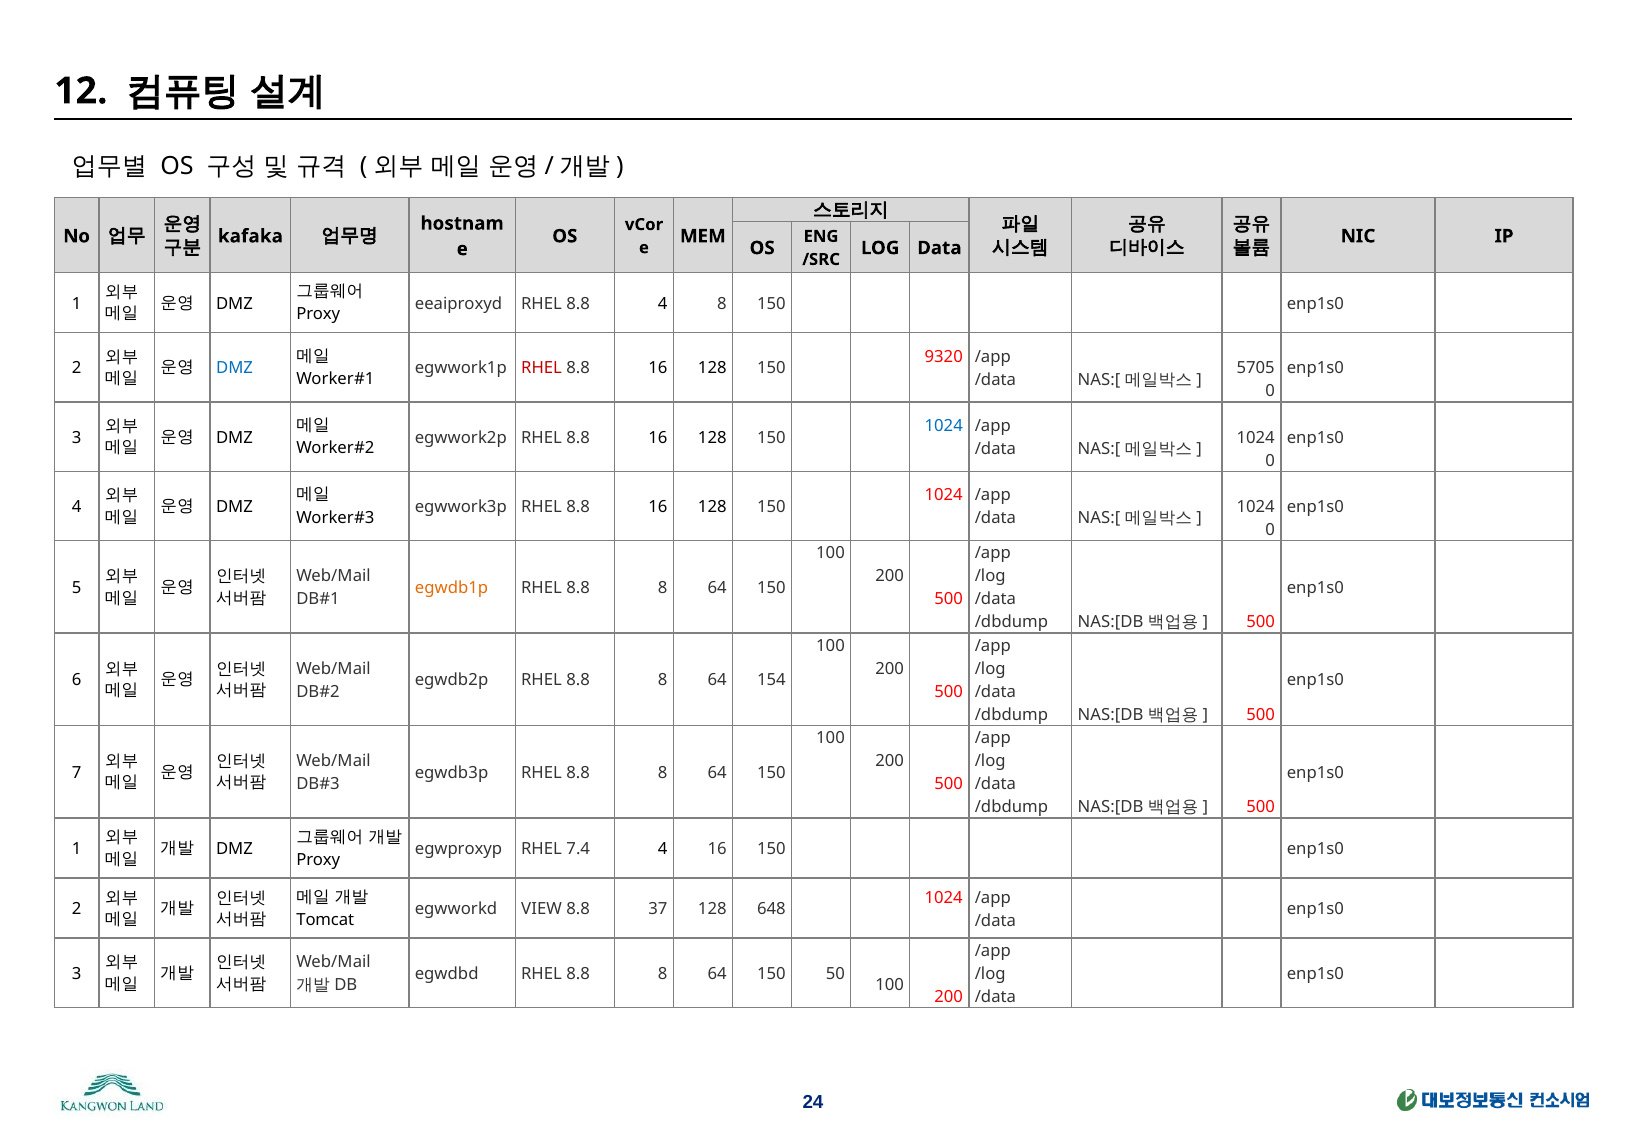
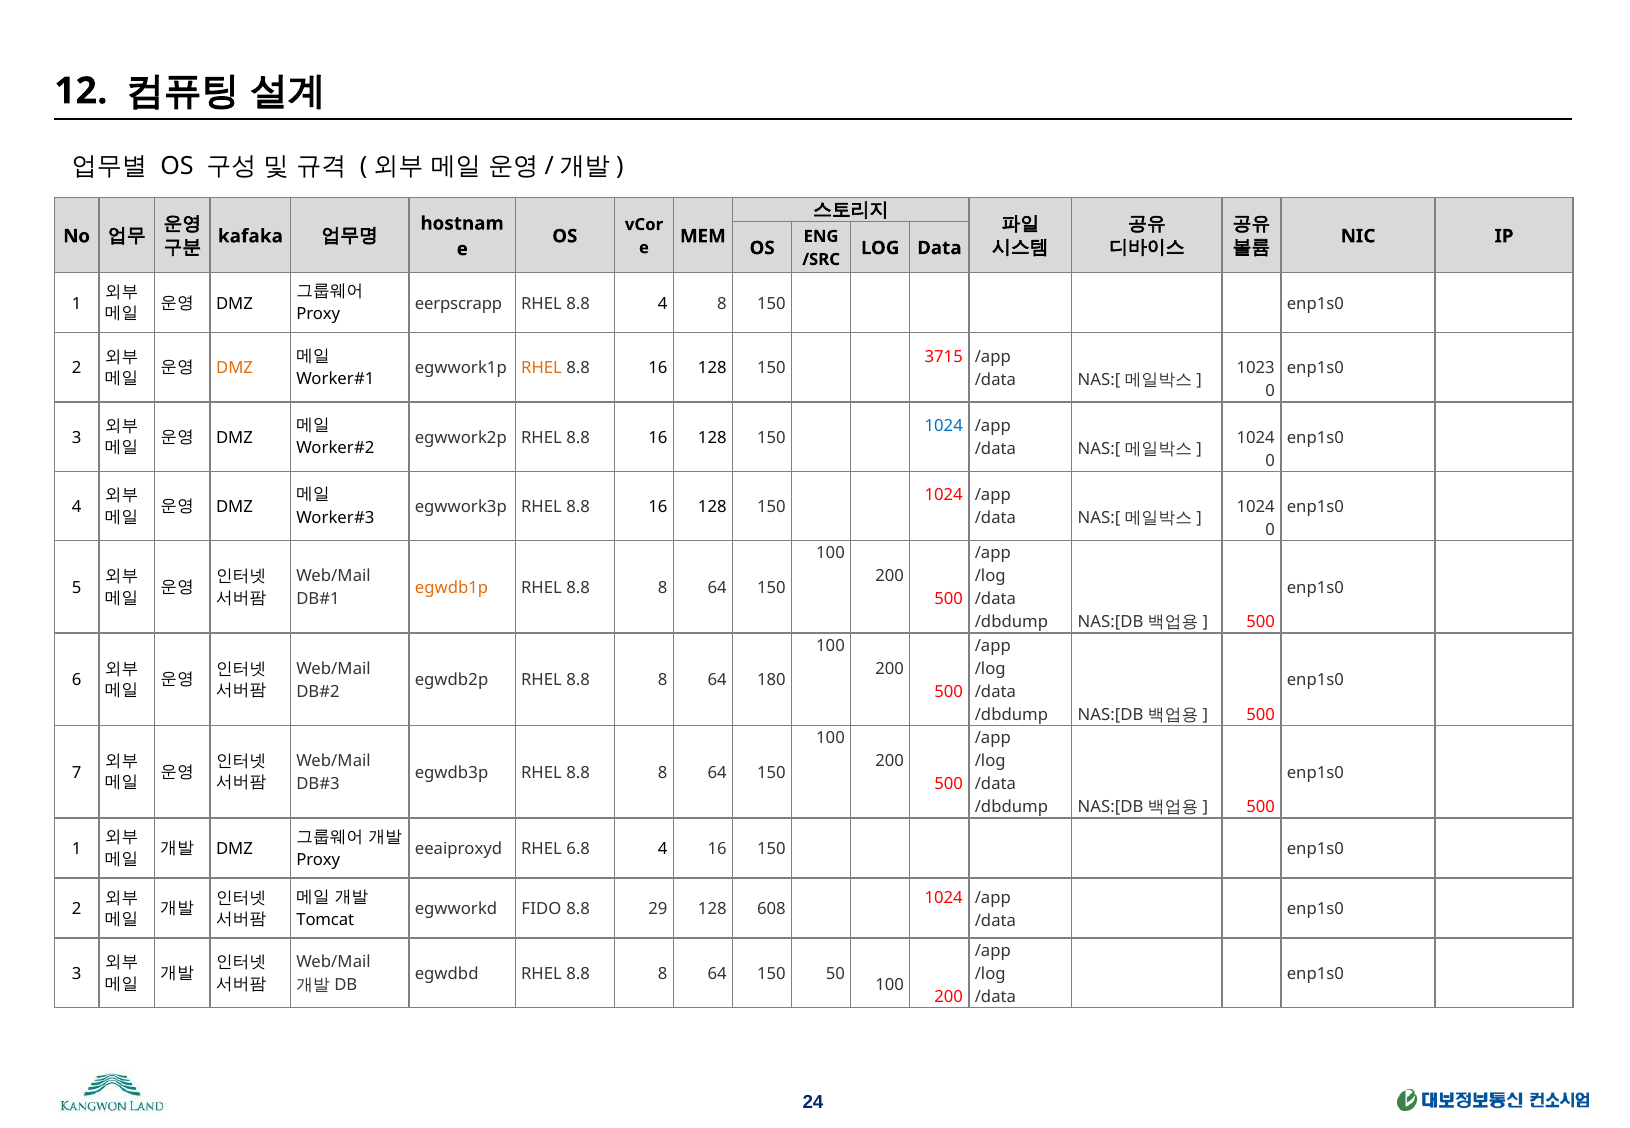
eeaiproxyd: eeaiproxyd -> eerpscrapp
9320: 9320 -> 3715
DMZ at (235, 369) colour: blue -> orange
RHEL at (542, 369) colour: red -> orange
5705: 5705 -> 1023
154: 154 -> 180
egwproxyp: egwproxyp -> eeaiproxyd
7.4: 7.4 -> 6.8
VIEW: VIEW -> FIDO
37: 37 -> 29
648: 648 -> 608
